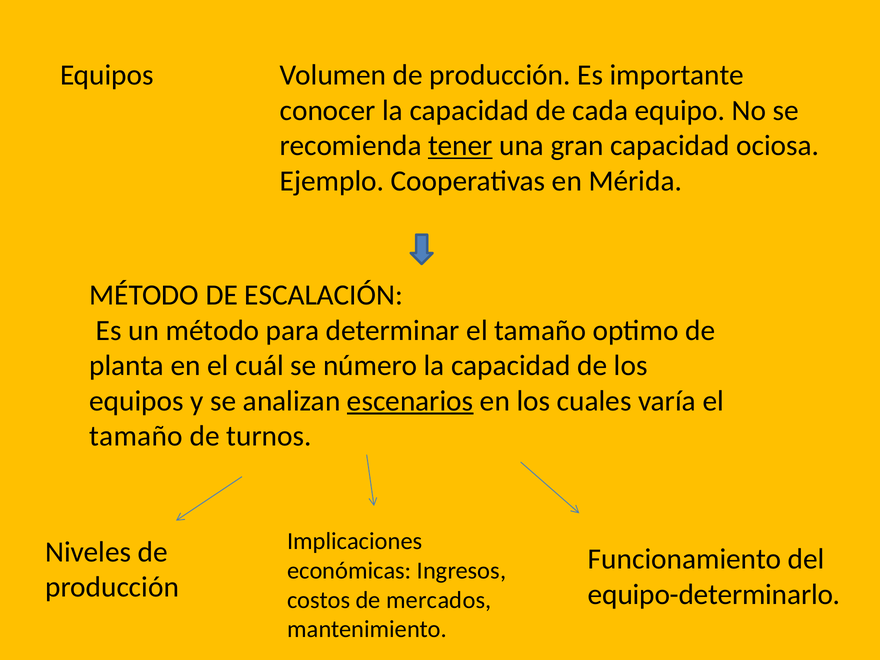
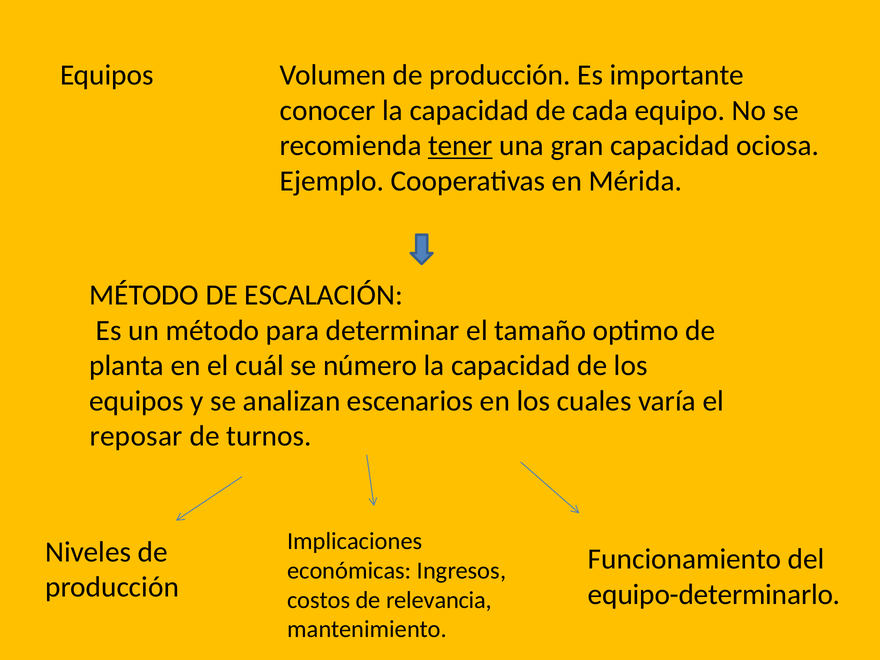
escenarios underline: present -> none
tamaño at (136, 436): tamaño -> reposar
mercados: mercados -> relevancia
